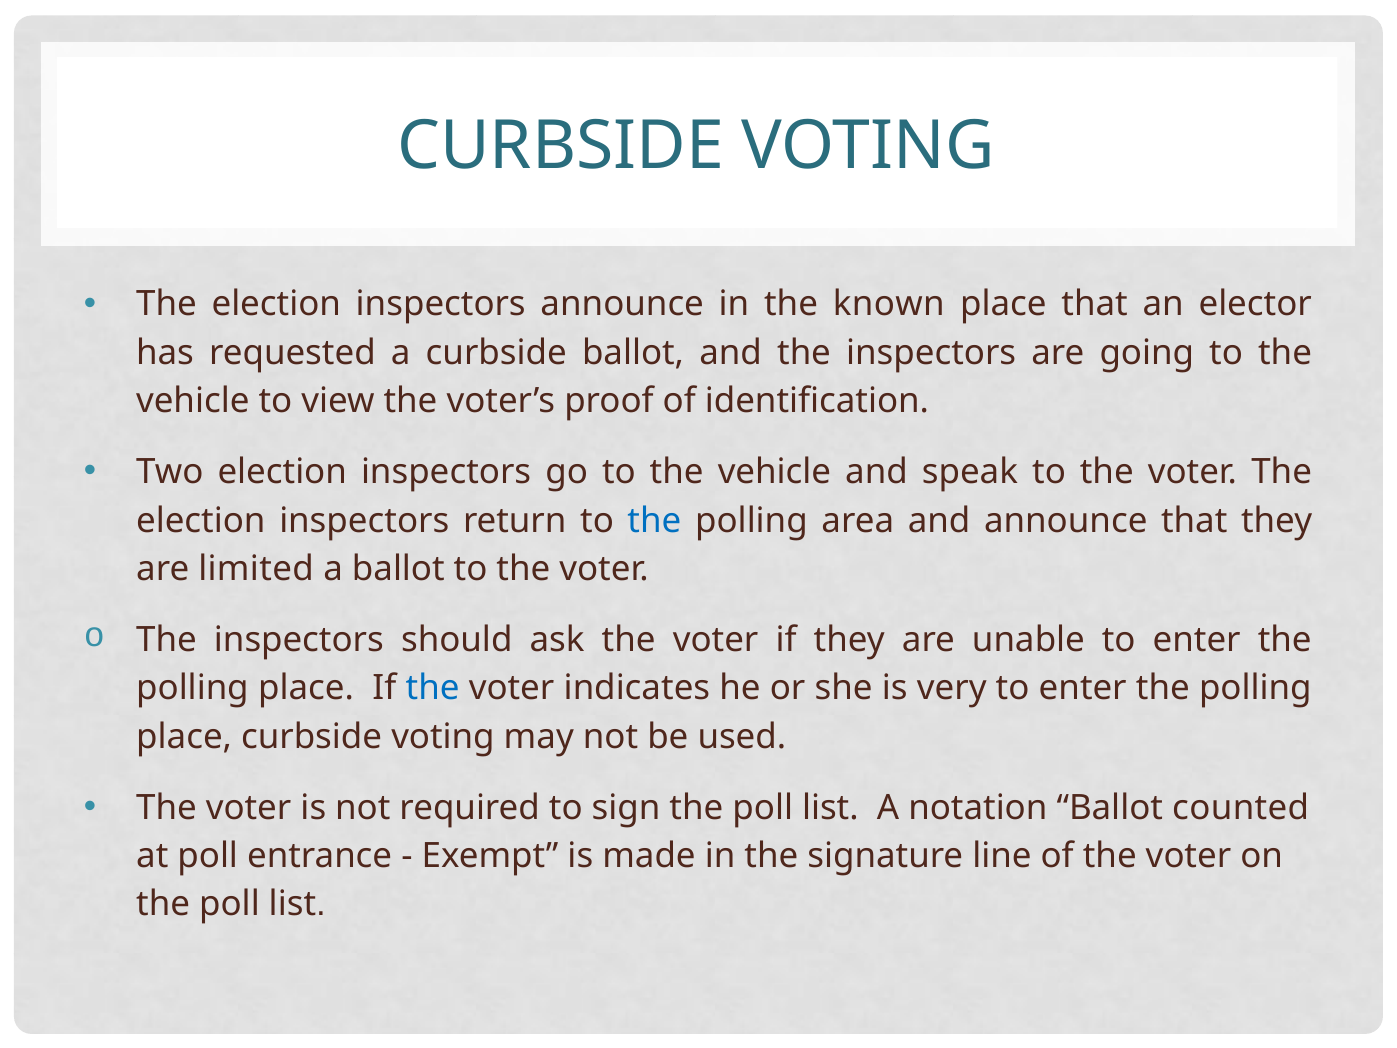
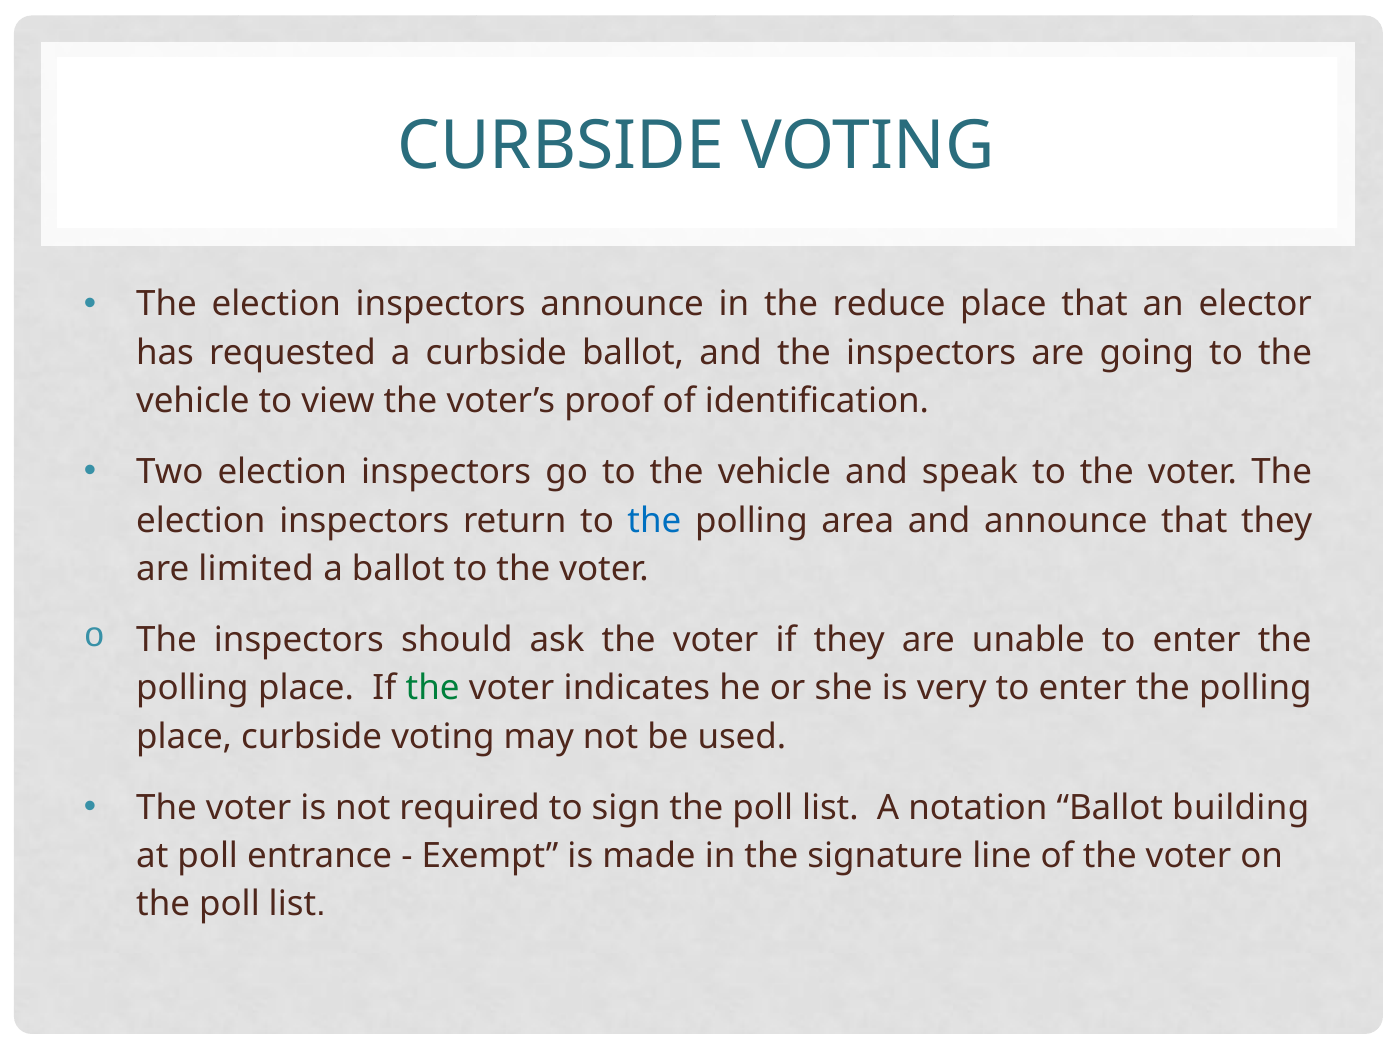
known: known -> reduce
the at (433, 688) colour: blue -> green
counted: counted -> building
